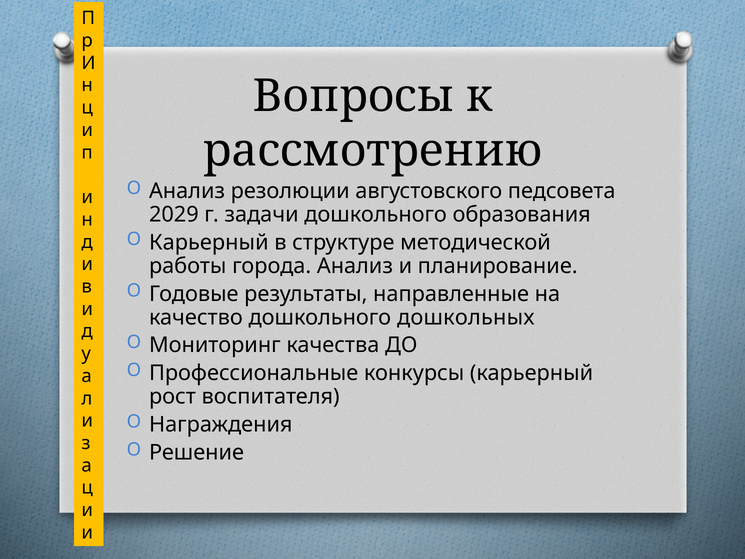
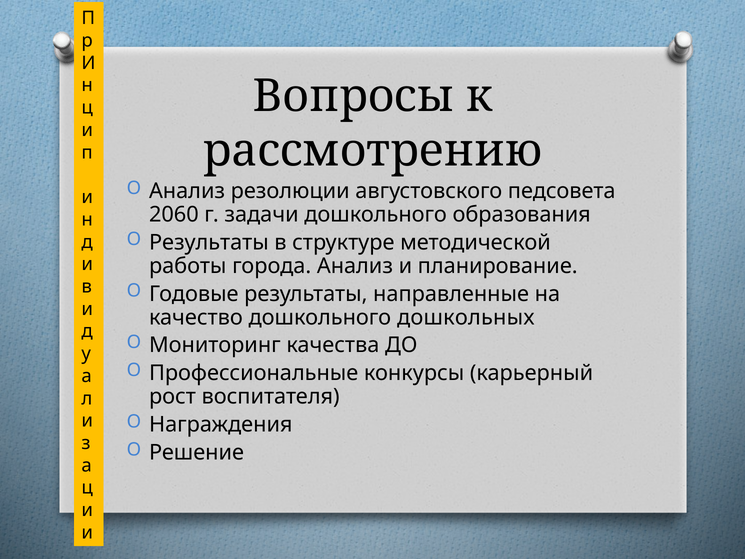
2029: 2029 -> 2060
Карьерный at (209, 242): Карьерный -> Результаты
